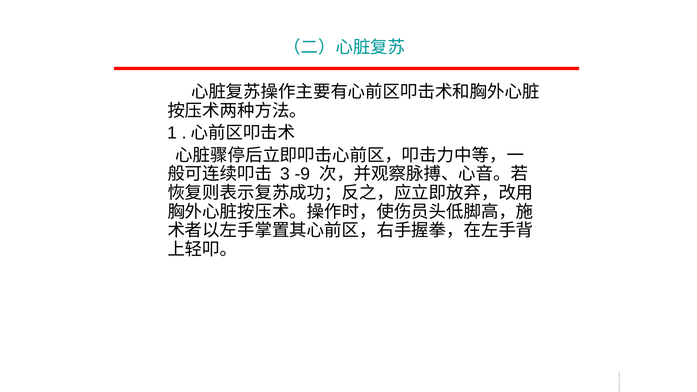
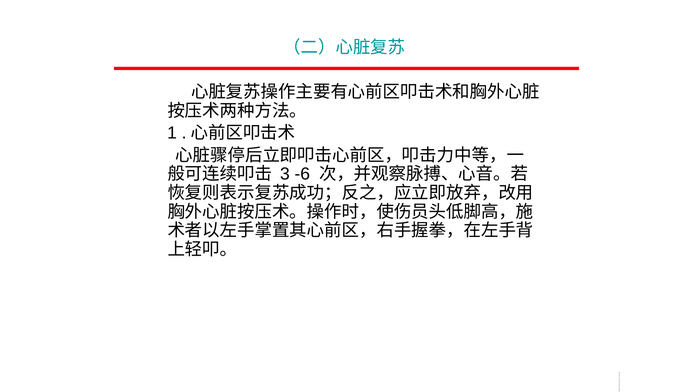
-9: -9 -> -6
